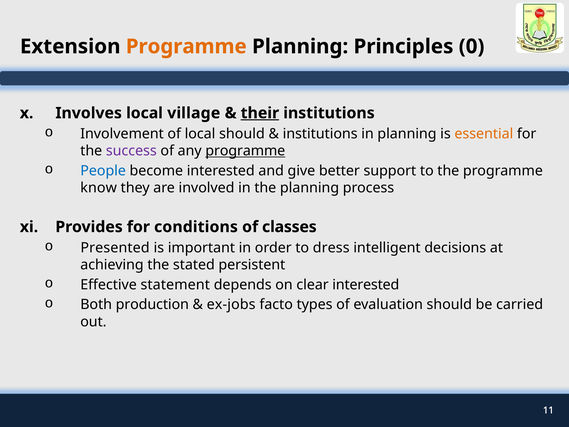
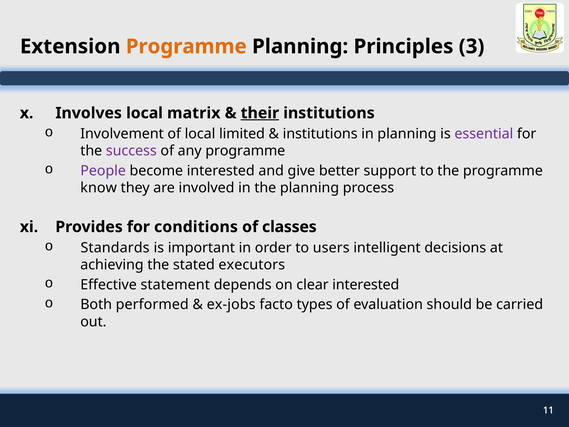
0: 0 -> 3
village: village -> matrix
local should: should -> limited
essential colour: orange -> purple
programme at (245, 151) underline: present -> none
People colour: blue -> purple
Presented: Presented -> Standards
dress: dress -> users
persistent: persistent -> executors
production: production -> performed
